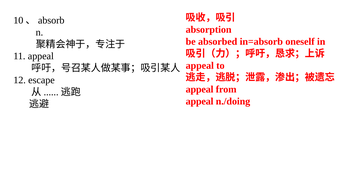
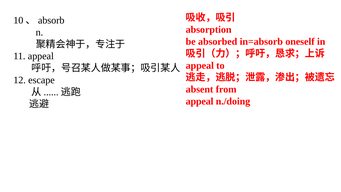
appeal at (200, 89): appeal -> absent
